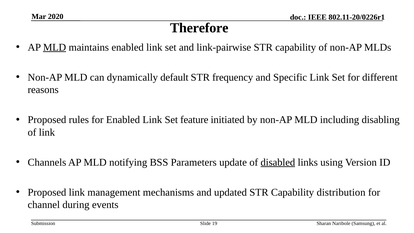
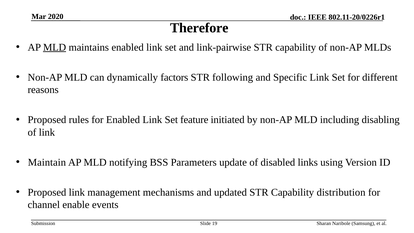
default: default -> factors
frequency: frequency -> following
Channels: Channels -> Maintain
disabled underline: present -> none
during: during -> enable
